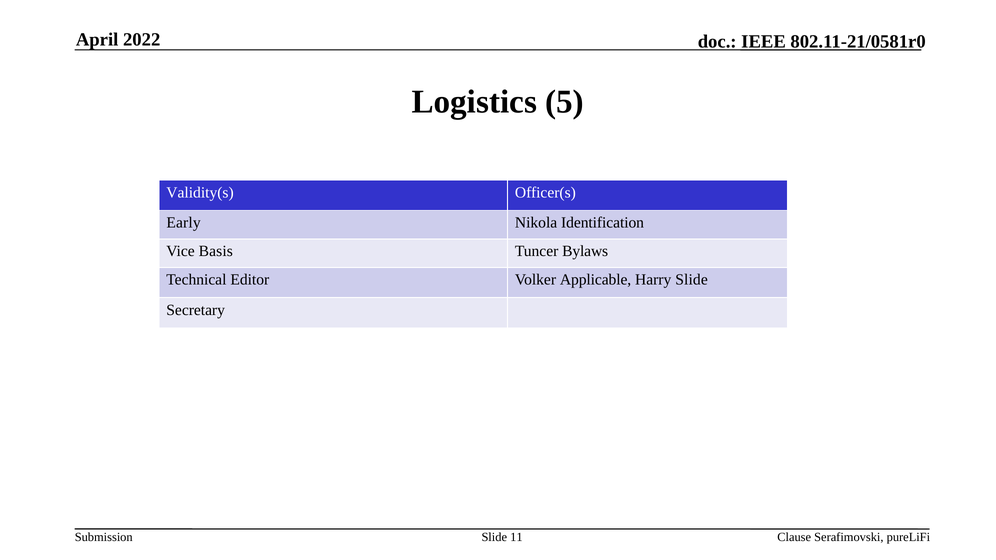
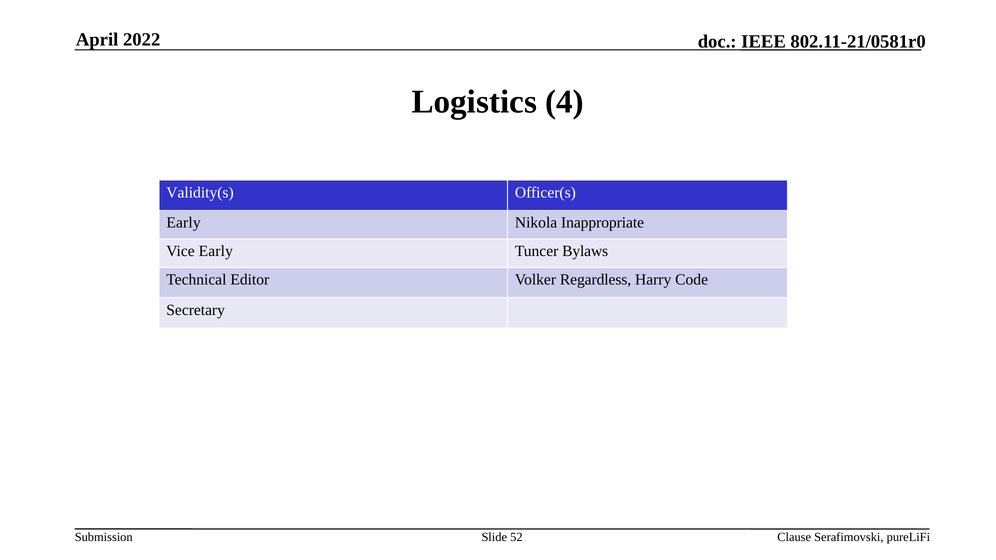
5: 5 -> 4
Identification: Identification -> Inappropriate
Vice Basis: Basis -> Early
Applicable: Applicable -> Regardless
Harry Slide: Slide -> Code
11: 11 -> 52
